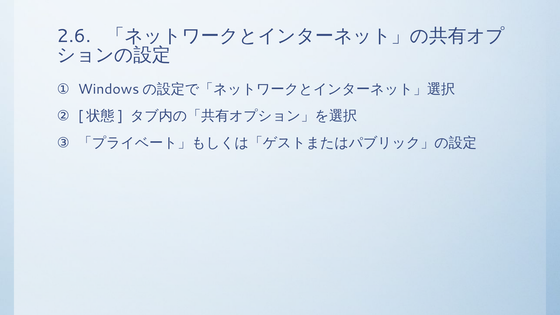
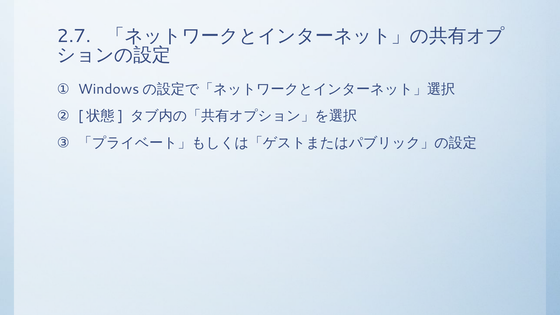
2.6: 2.6 -> 2.7
